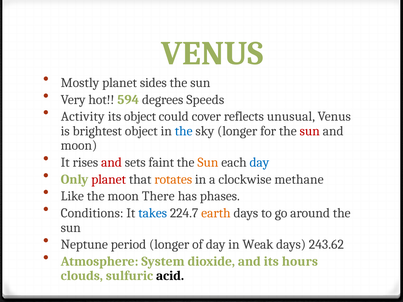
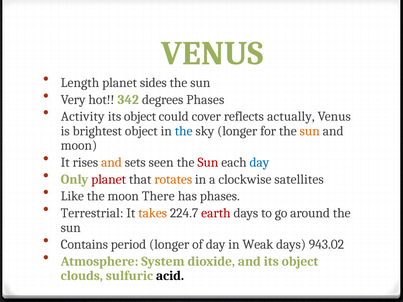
Mostly: Mostly -> Length
594: 594 -> 342
degrees Speeds: Speeds -> Phases
unusual: unusual -> actually
sun at (310, 131) colour: red -> orange
and at (111, 163) colour: red -> orange
faint: faint -> seen
Sun at (208, 163) colour: orange -> red
methane: methane -> satellites
Conditions: Conditions -> Terrestrial
takes colour: blue -> orange
earth colour: orange -> red
Neptune: Neptune -> Contains
243.62: 243.62 -> 943.02
and its hours: hours -> object
